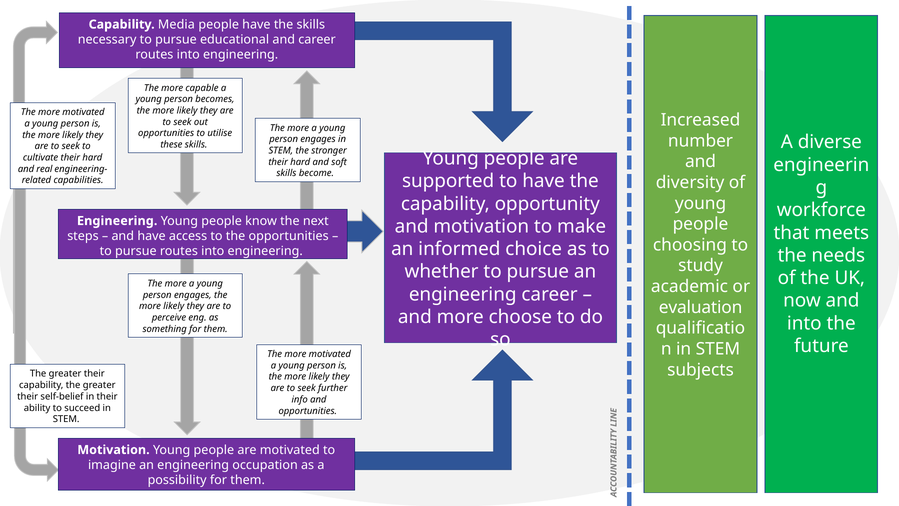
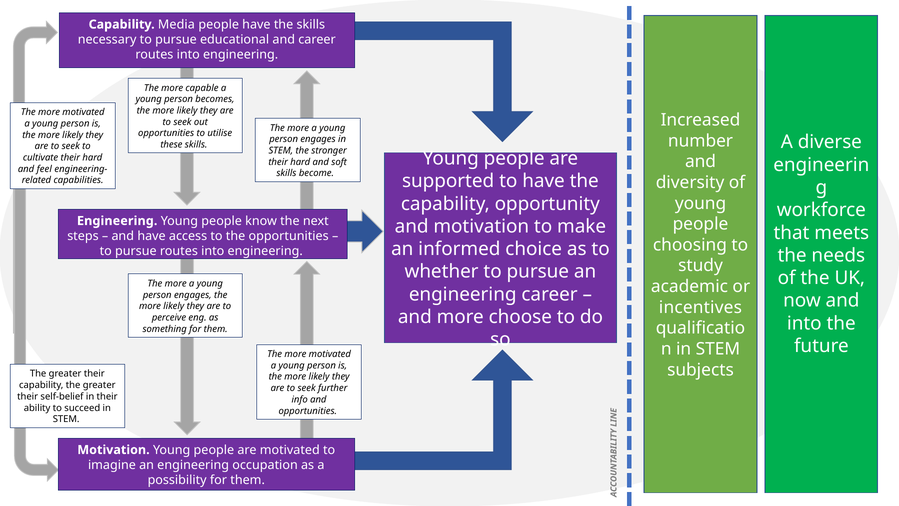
real: real -> feel
evaluation: evaluation -> incentives
